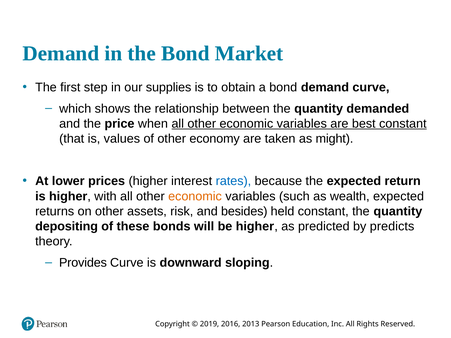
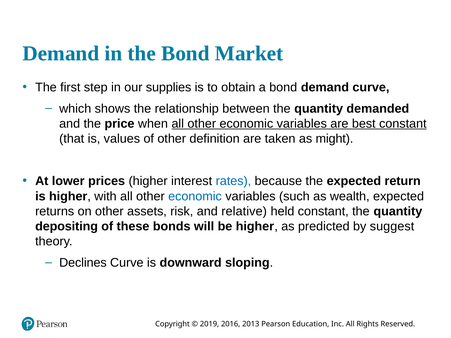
economy: economy -> definition
economic at (195, 196) colour: orange -> blue
besides: besides -> relative
predicts: predicts -> suggest
Provides: Provides -> Declines
